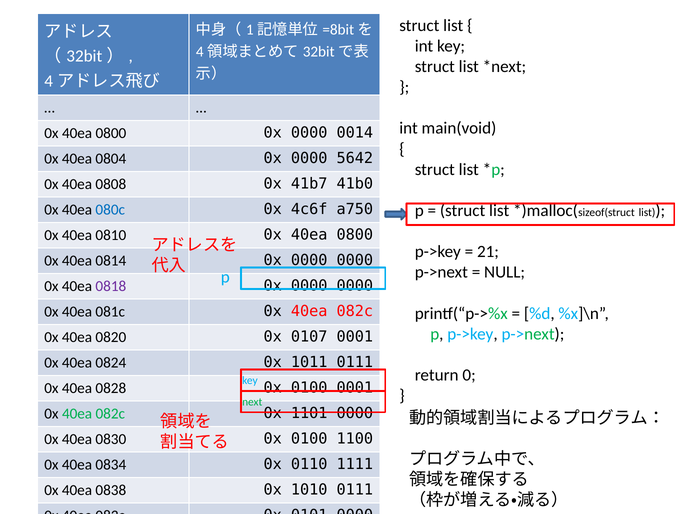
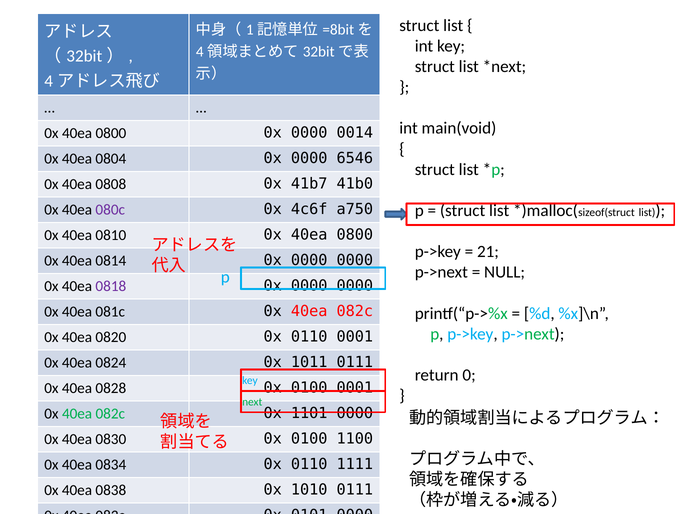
5642: 5642 -> 6546
080c colour: blue -> purple
0820 0x 0107: 0107 -> 0110
